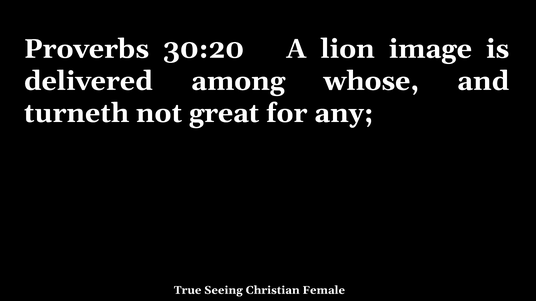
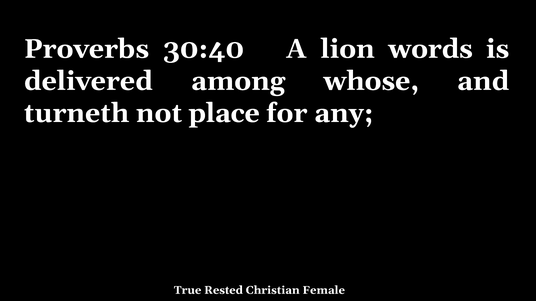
30:20: 30:20 -> 30:40
image: image -> words
great: great -> place
Seeing: Seeing -> Rested
